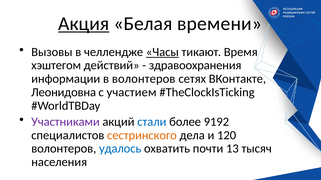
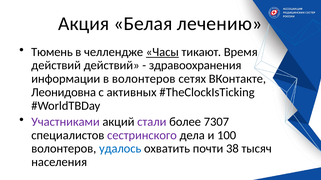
Акция underline: present -> none
времени: времени -> лечению
Вызовы: Вызовы -> Тюмень
хэштегом at (56, 66): хэштегом -> действий
участием: участием -> активных
стали colour: blue -> purple
9192: 9192 -> 7307
сестринского colour: orange -> purple
120: 120 -> 100
13: 13 -> 38
